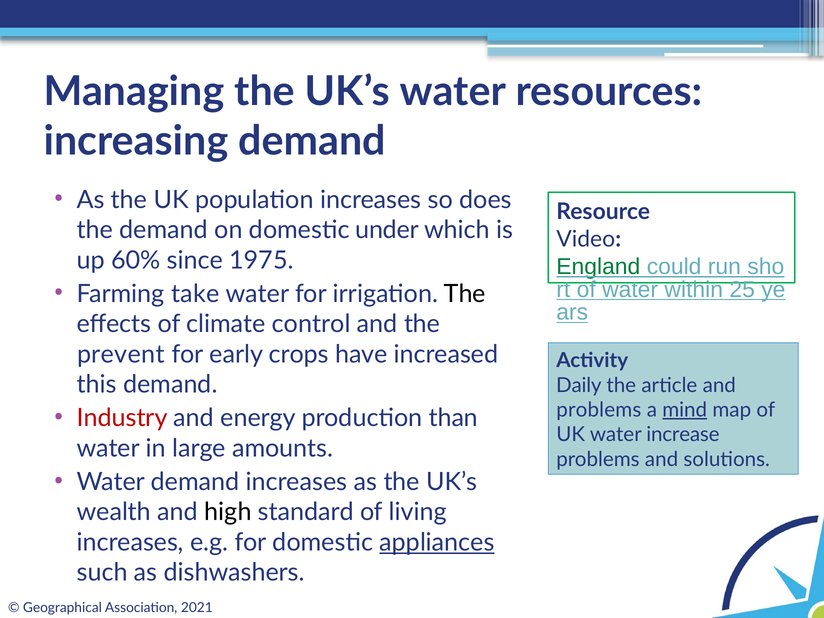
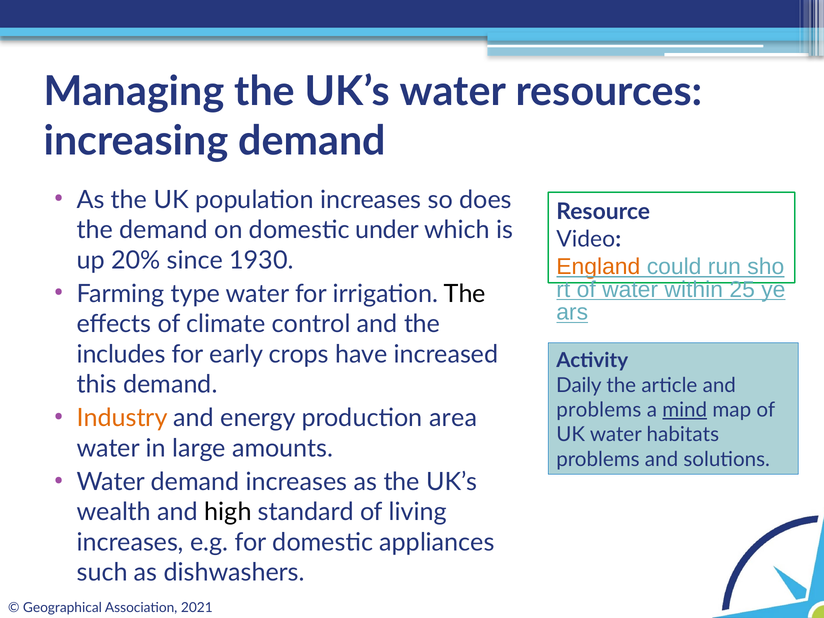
60%: 60% -> 20%
1975: 1975 -> 1930
England colour: green -> orange
take: take -> type
prevent: prevent -> includes
Industry colour: red -> orange
than: than -> area
increase: increase -> habitats
appliances underline: present -> none
